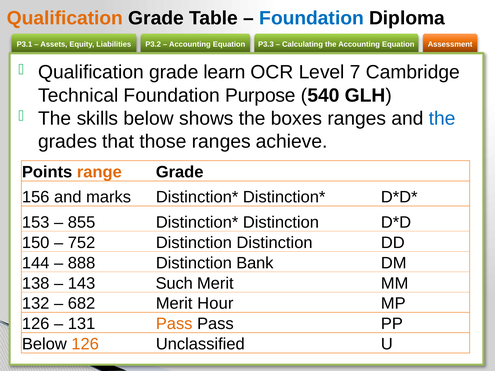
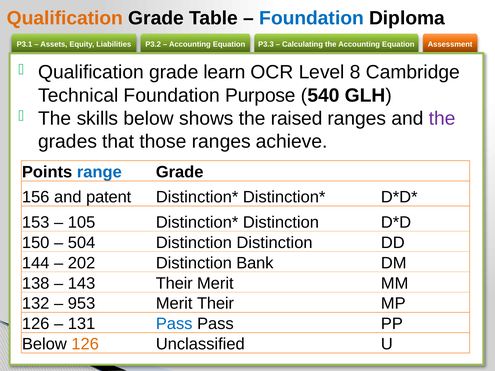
7: 7 -> 8
boxes: boxes -> raised
the at (442, 119) colour: blue -> purple
range colour: orange -> blue
marks: marks -> patent
855: 855 -> 105
752: 752 -> 504
888: 888 -> 202
143 Such: Such -> Their
682: 682 -> 953
Merit Hour: Hour -> Their
Pass at (174, 324) colour: orange -> blue
